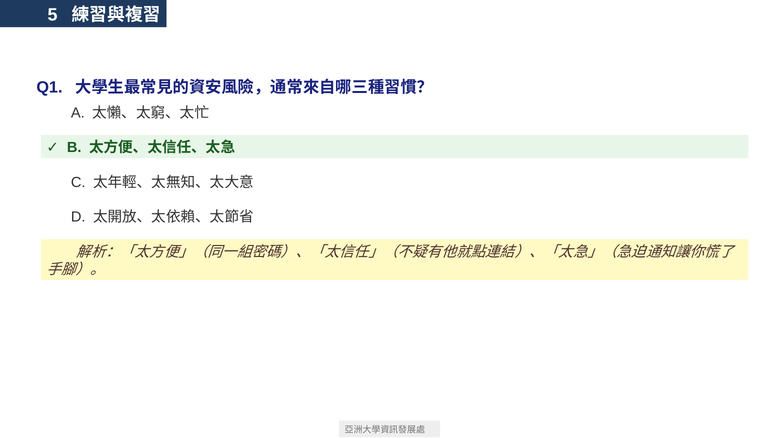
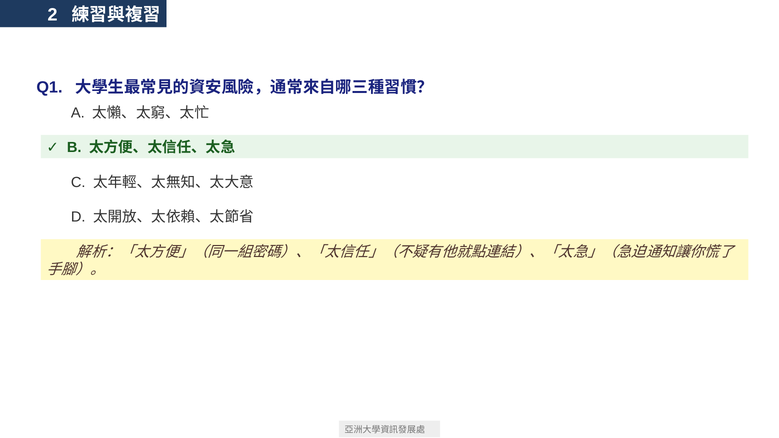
5: 5 -> 2
